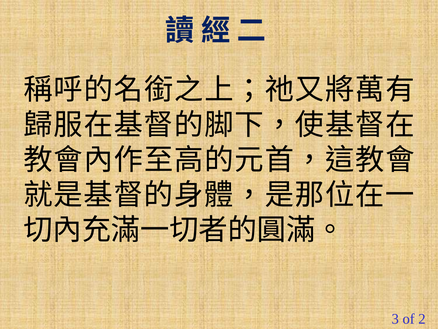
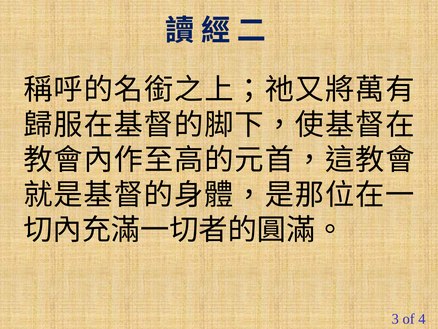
2: 2 -> 4
